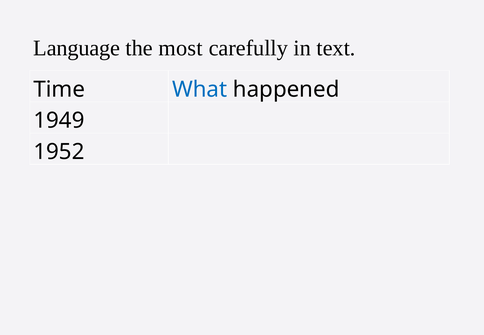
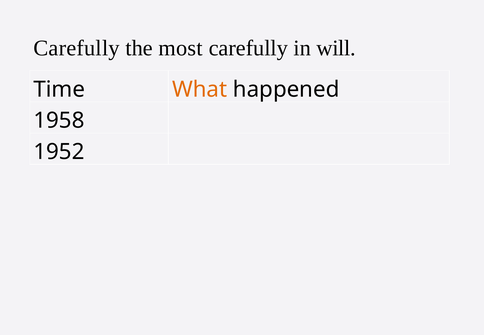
Language at (77, 48): Language -> Carefully
text: text -> will
What colour: blue -> orange
1949: 1949 -> 1958
